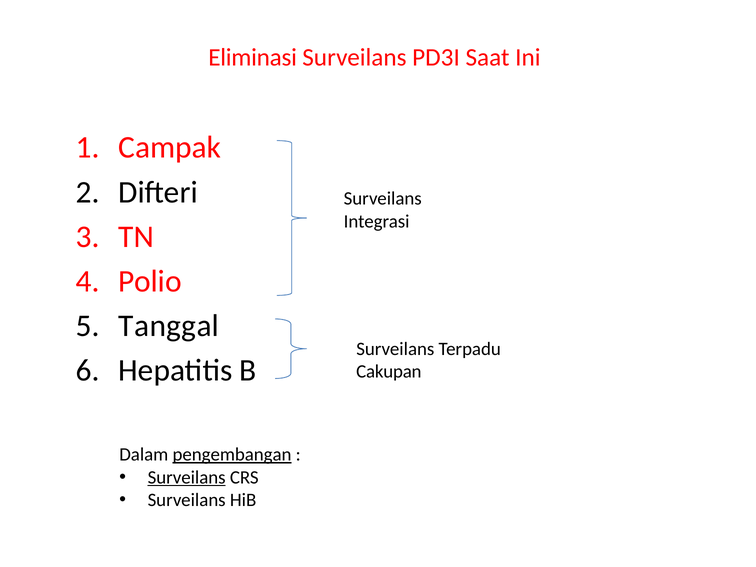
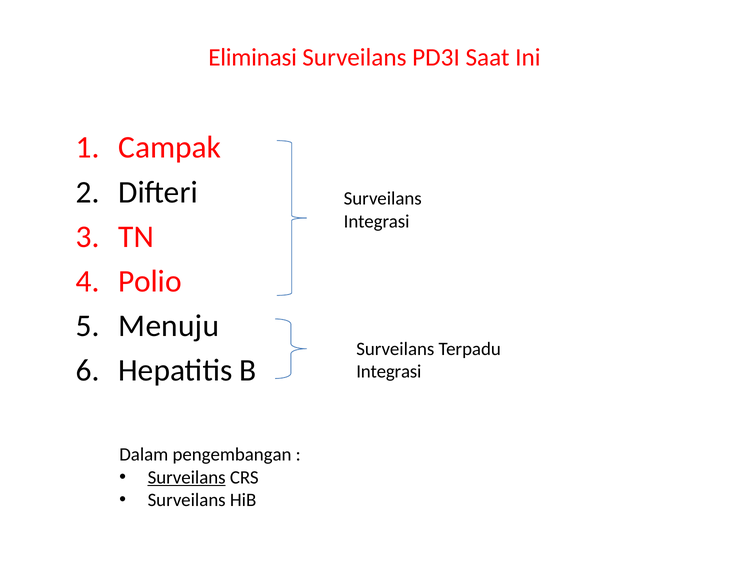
Tanggal: Tanggal -> Menuju
Cakupan at (389, 371): Cakupan -> Integrasi
pengembangan underline: present -> none
